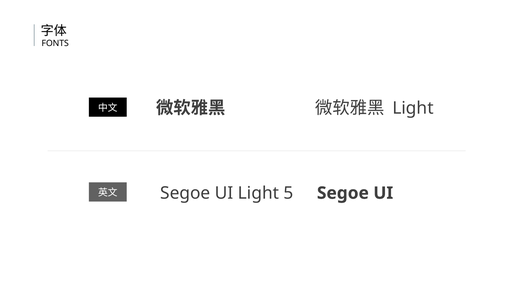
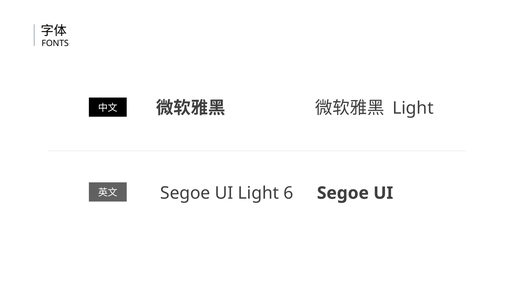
5: 5 -> 6
